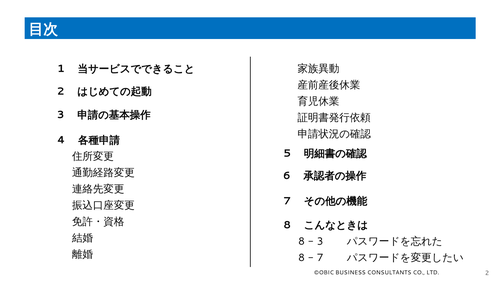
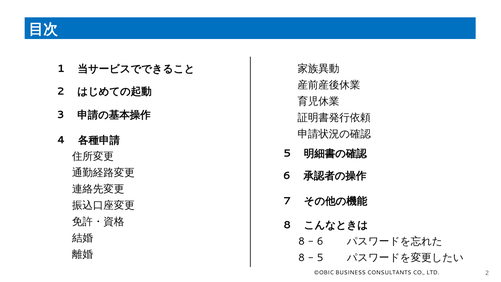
3 at (320, 241): 3 -> 6
7 at (320, 257): 7 -> 5
